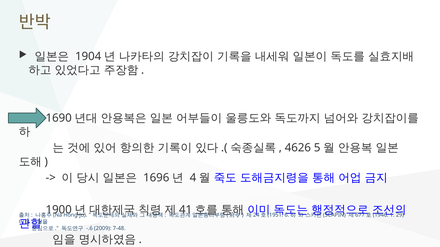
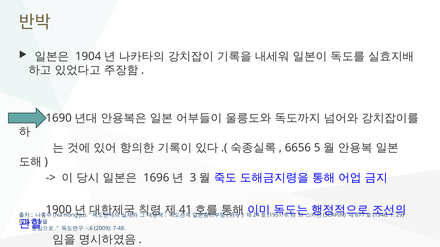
4626: 4626 -> 6656
4: 4 -> 3
